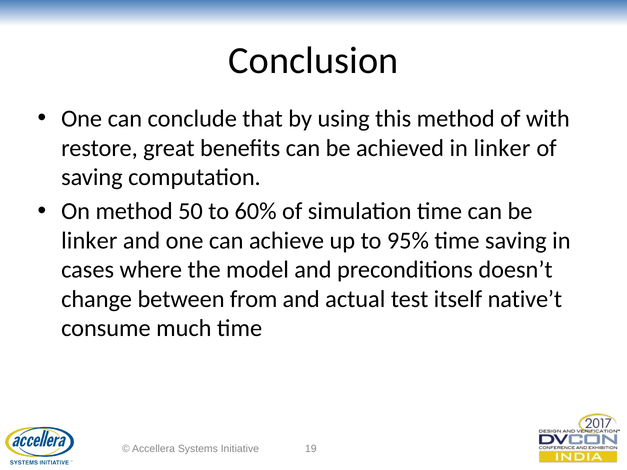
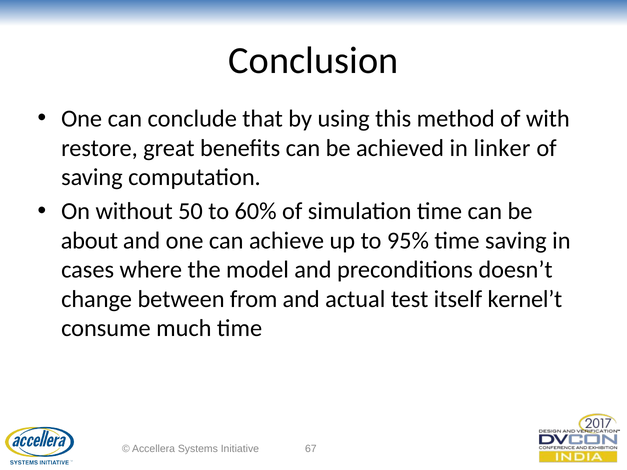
On method: method -> without
linker at (89, 241): linker -> about
native’t: native’t -> kernel’t
19: 19 -> 67
